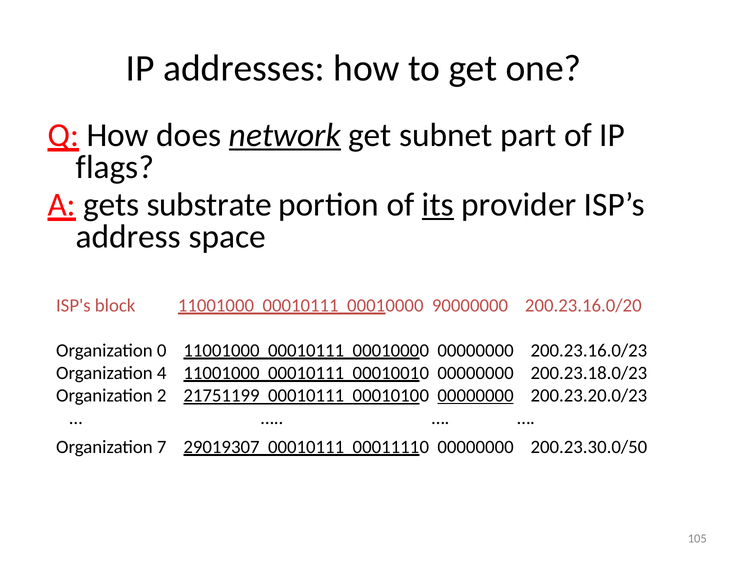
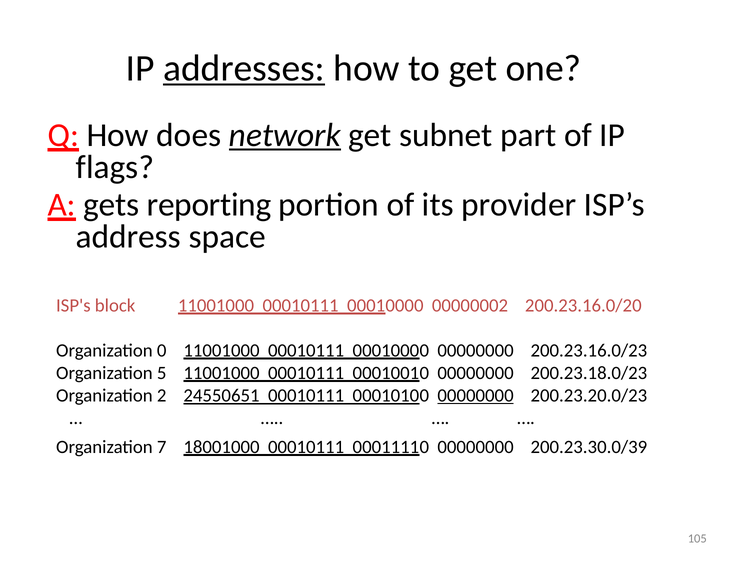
addresses underline: none -> present
substrate: substrate -> reporting
its underline: present -> none
90000000: 90000000 -> 00000002
4: 4 -> 5
21751199: 21751199 -> 24550651
29019307: 29019307 -> 18001000
200.23.30.0/50: 200.23.30.0/50 -> 200.23.30.0/39
